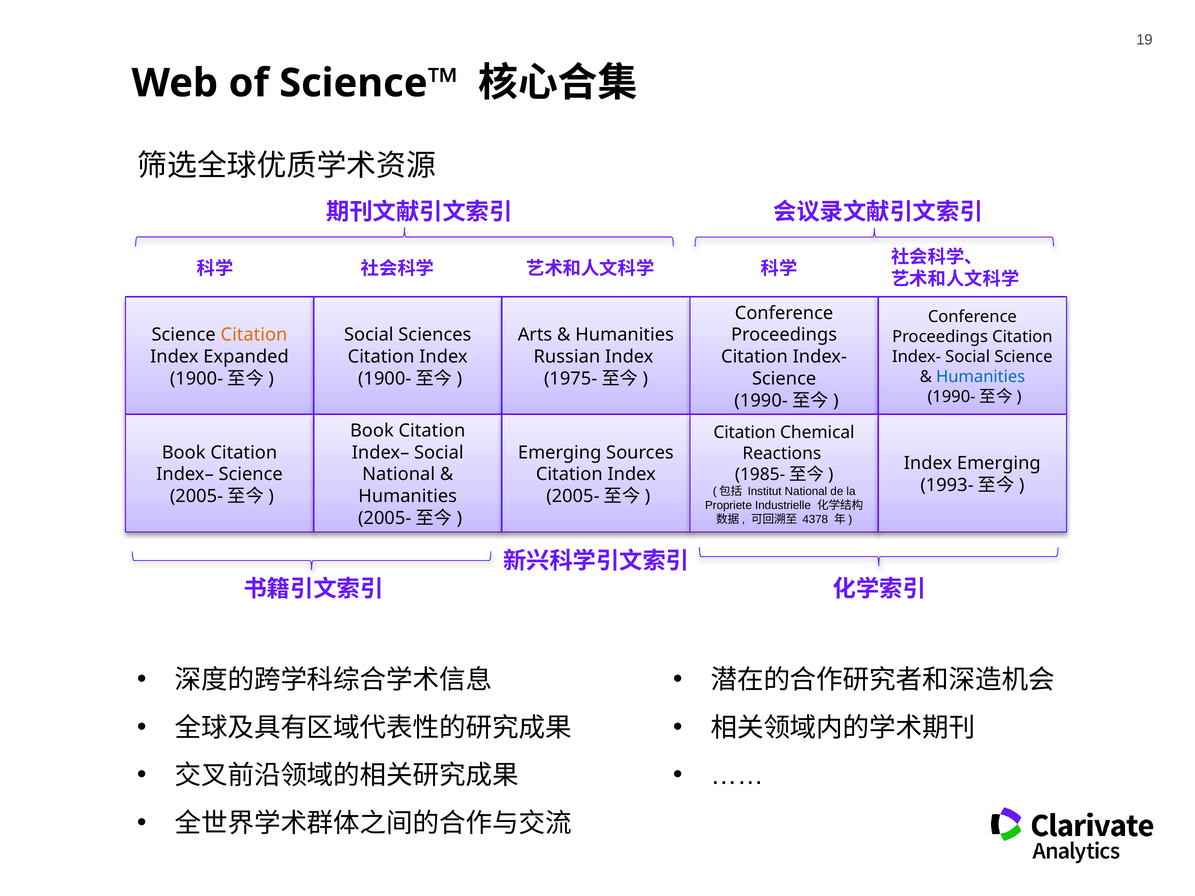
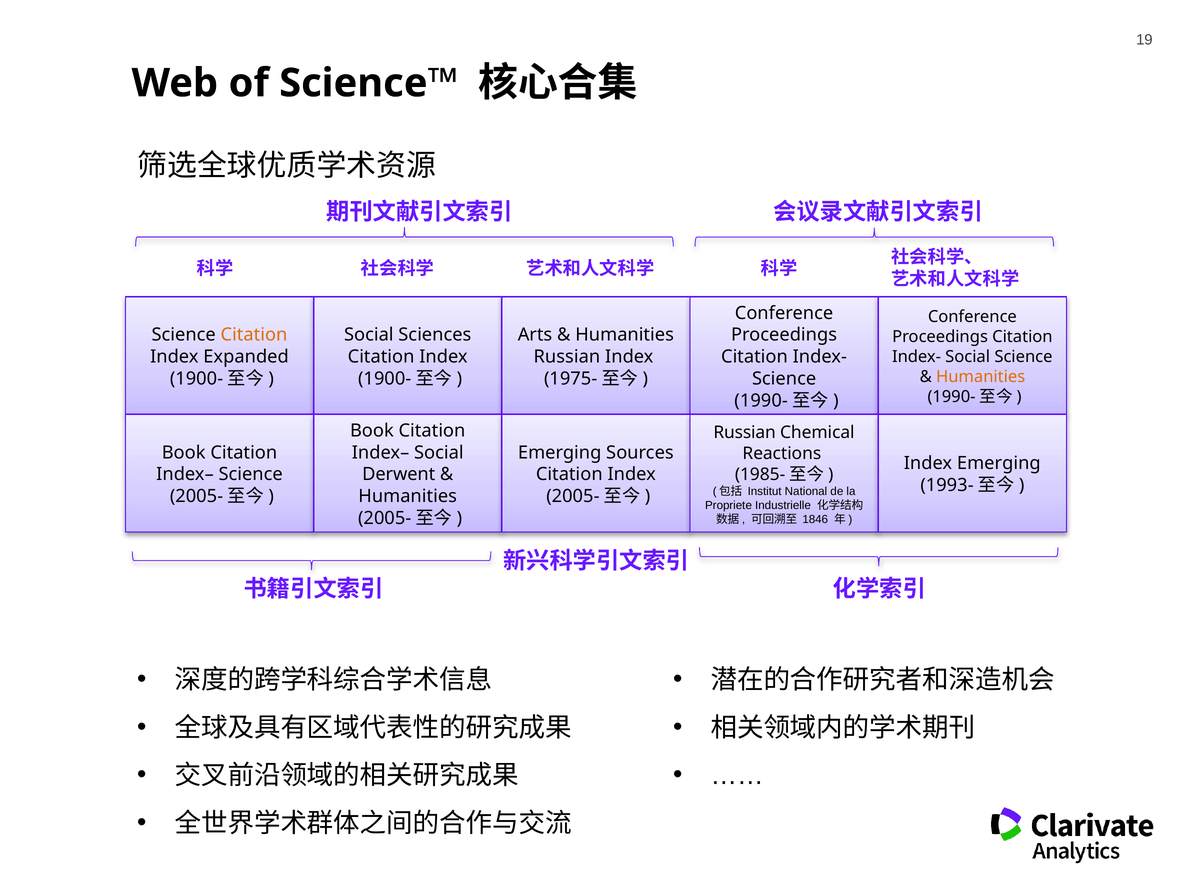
Humanities at (981, 377) colour: blue -> orange
Citation at (745, 433): Citation -> Russian
National at (399, 475): National -> Derwent
4378: 4378 -> 1846
